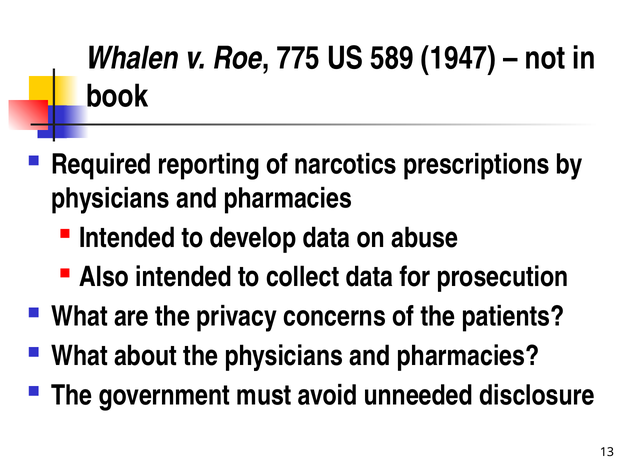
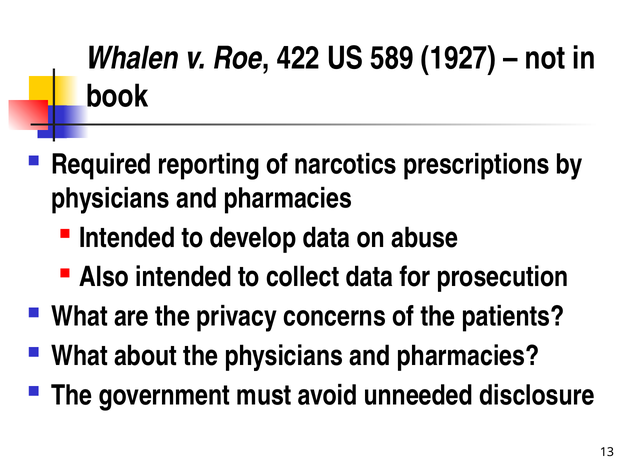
775: 775 -> 422
1947: 1947 -> 1927
